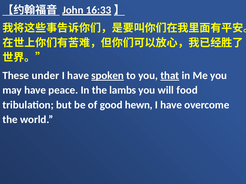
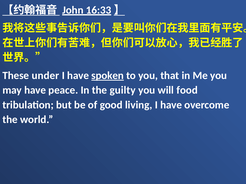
that underline: present -> none
lambs: lambs -> guilty
hewn: hewn -> living
